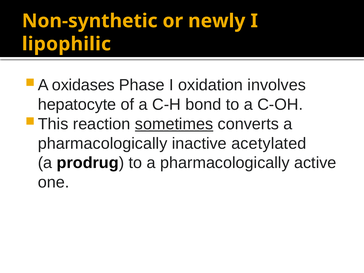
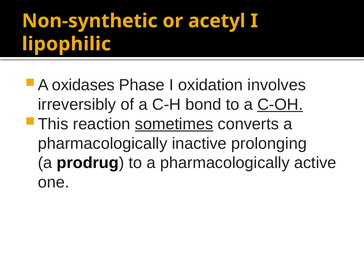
newly: newly -> acetyl
hepatocyte: hepatocyte -> irreversibly
C-OH underline: none -> present
acetylated: acetylated -> prolonging
